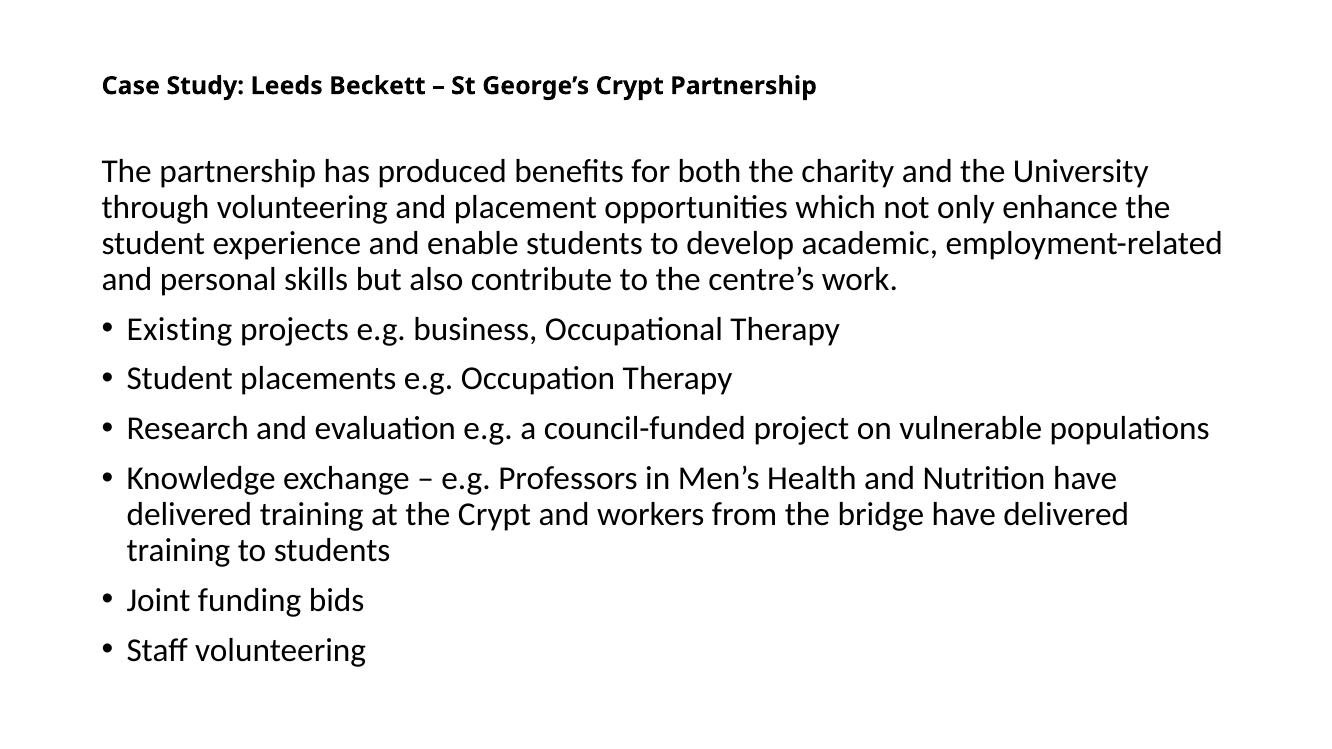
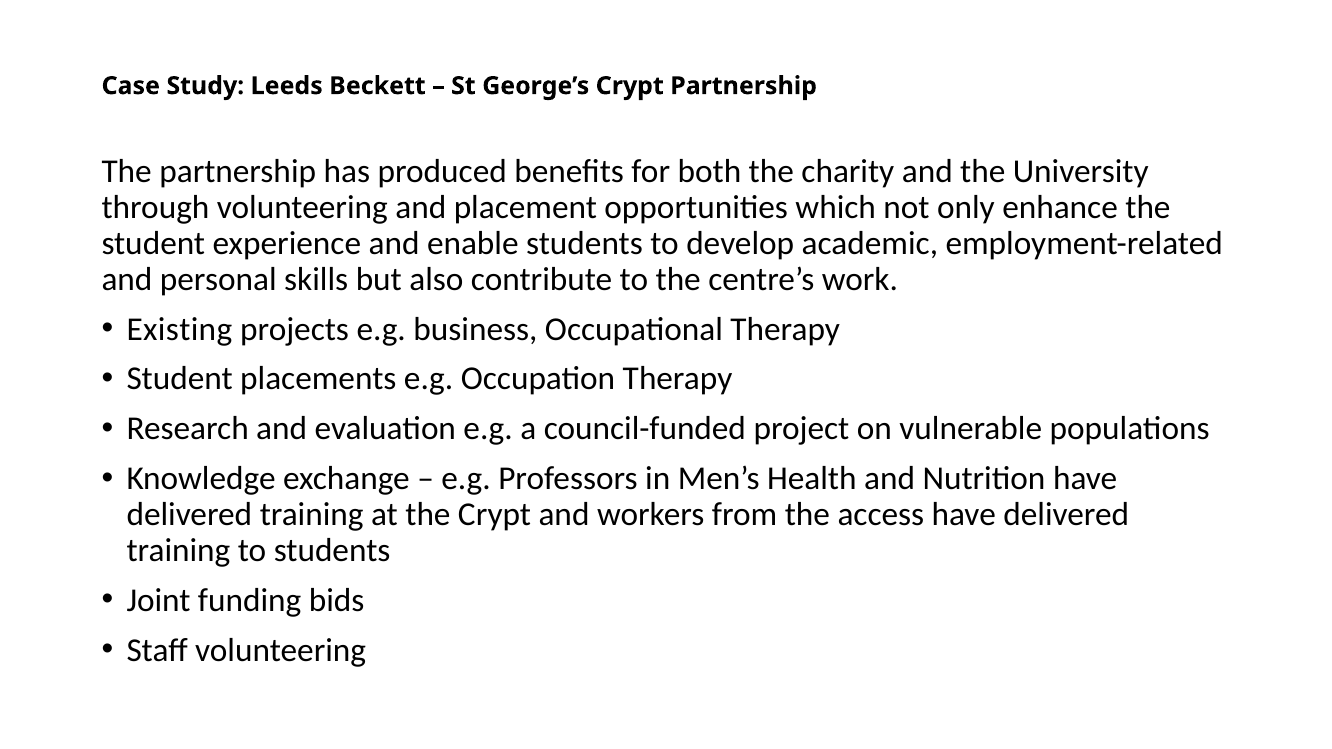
bridge: bridge -> access
